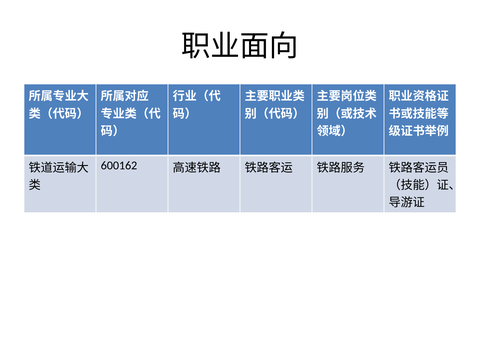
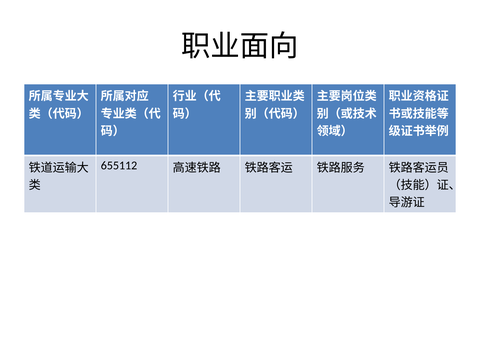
600162: 600162 -> 655112
